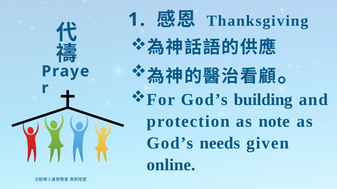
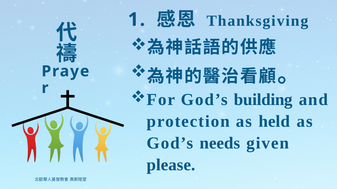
note: note -> held
online: online -> please
